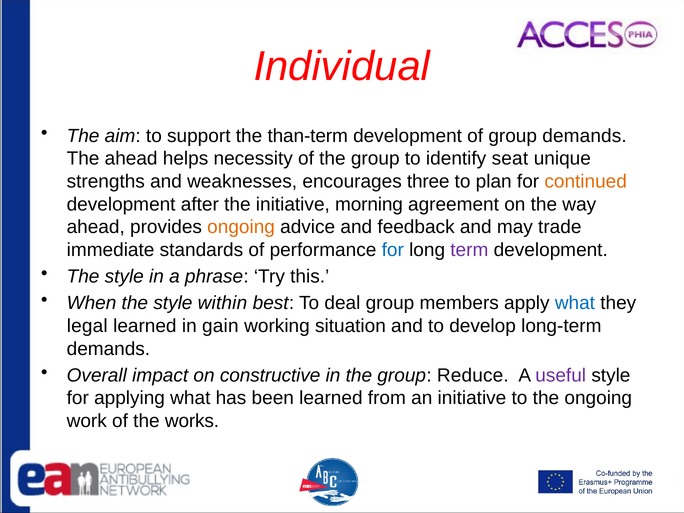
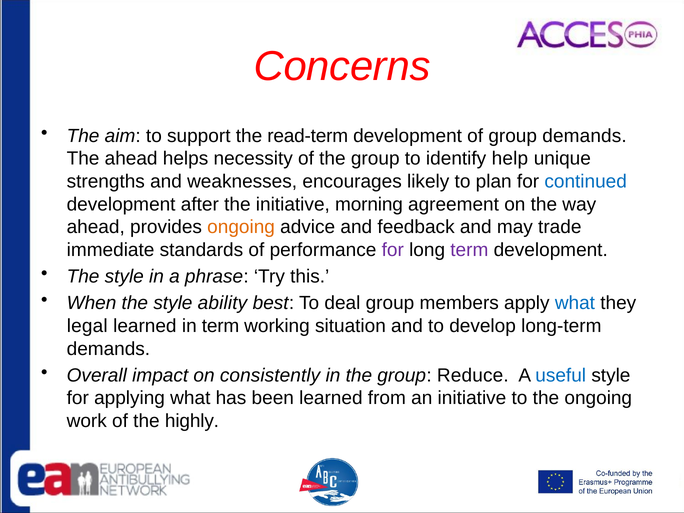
Individual: Individual -> Concerns
than-term: than-term -> read-term
seat: seat -> help
three: three -> likely
continued colour: orange -> blue
for at (393, 250) colour: blue -> purple
within: within -> ability
in gain: gain -> term
constructive: constructive -> consistently
useful colour: purple -> blue
works: works -> highly
